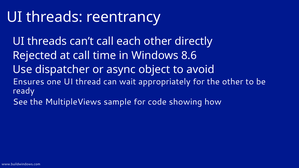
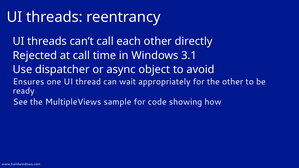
8.6: 8.6 -> 3.1
